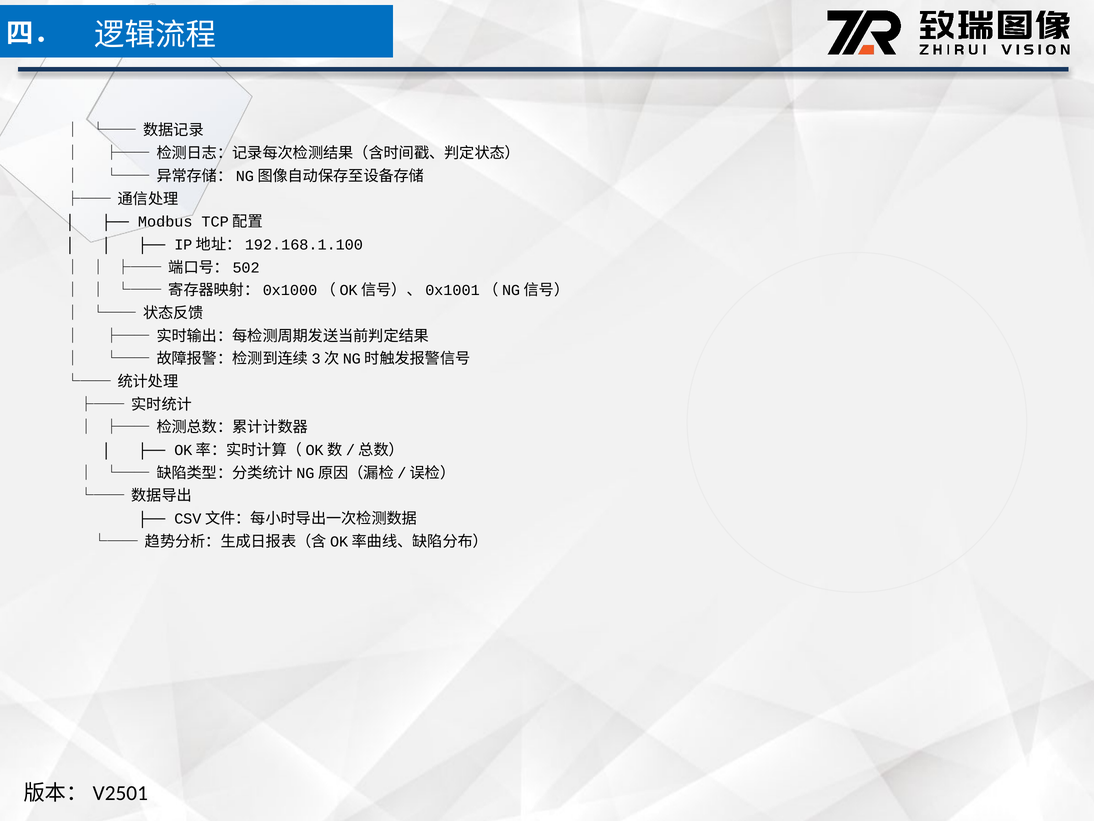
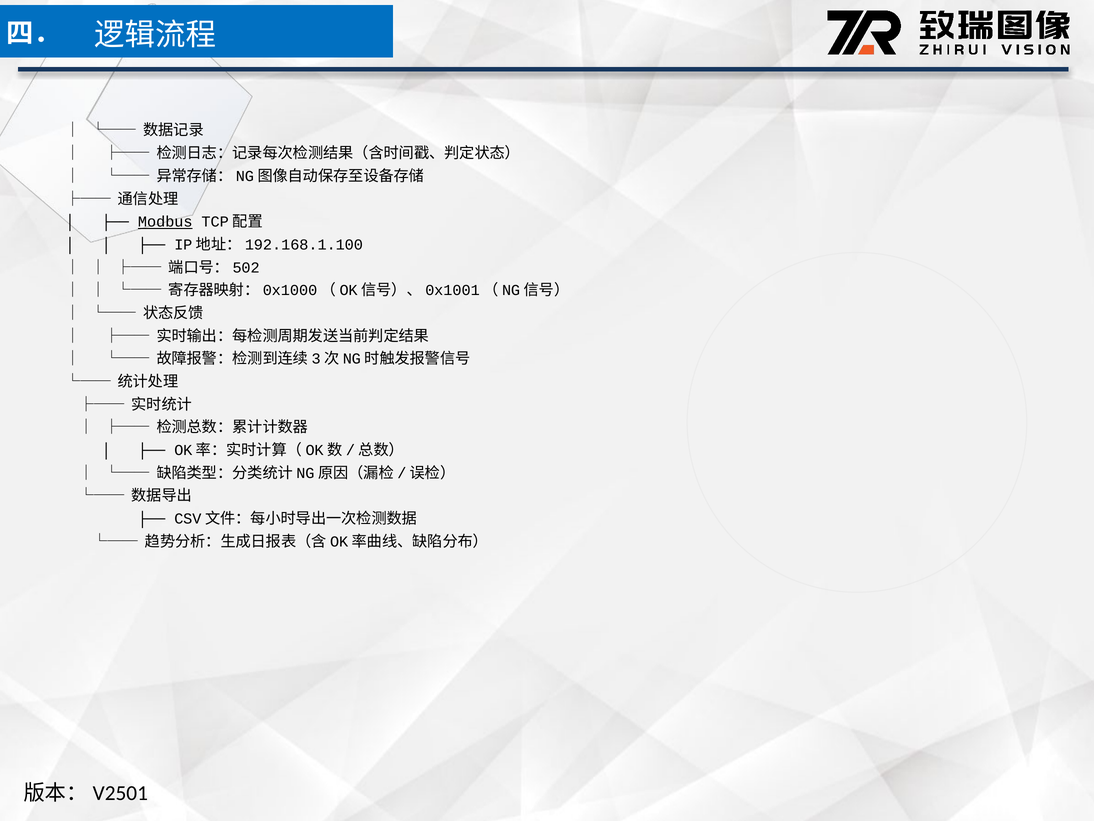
Modbus underline: none -> present
